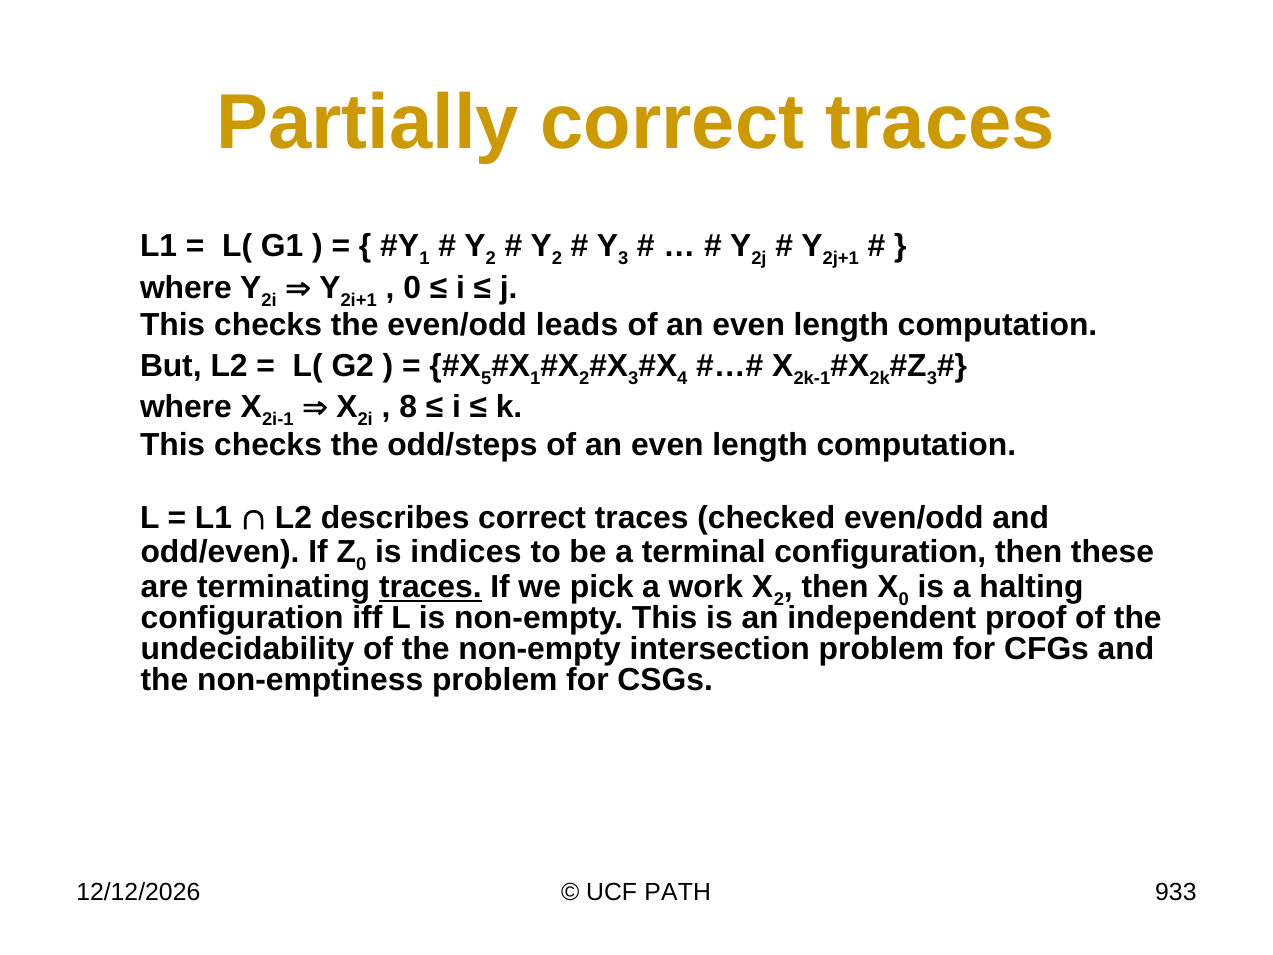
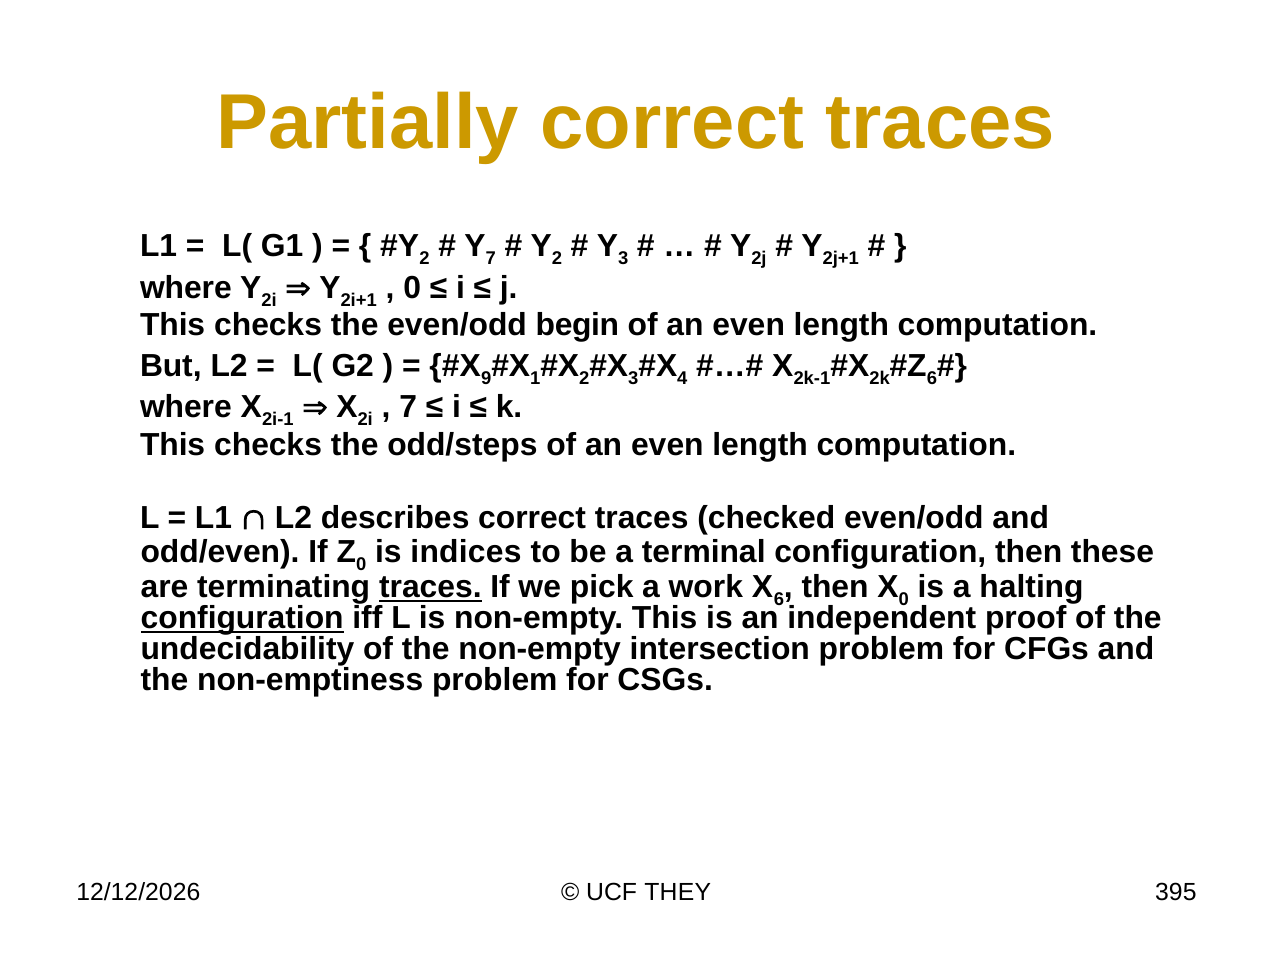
1 at (425, 259): 1 -> 2
2 at (491, 259): 2 -> 7
leads: leads -> begin
5: 5 -> 9
3 at (932, 378): 3 -> 6
8 at (408, 407): 8 -> 7
2 at (779, 599): 2 -> 6
configuration at (242, 618) underline: none -> present
PATH: PATH -> THEY
933: 933 -> 395
